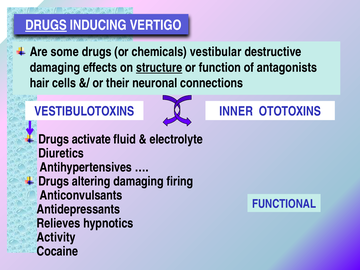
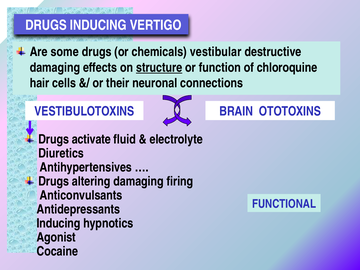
DRUGS at (46, 25) underline: present -> none
antagonists: antagonists -> chloroquine
INNER: INNER -> BRAIN
Relieves at (58, 223): Relieves -> Inducing
Activity: Activity -> Agonist
